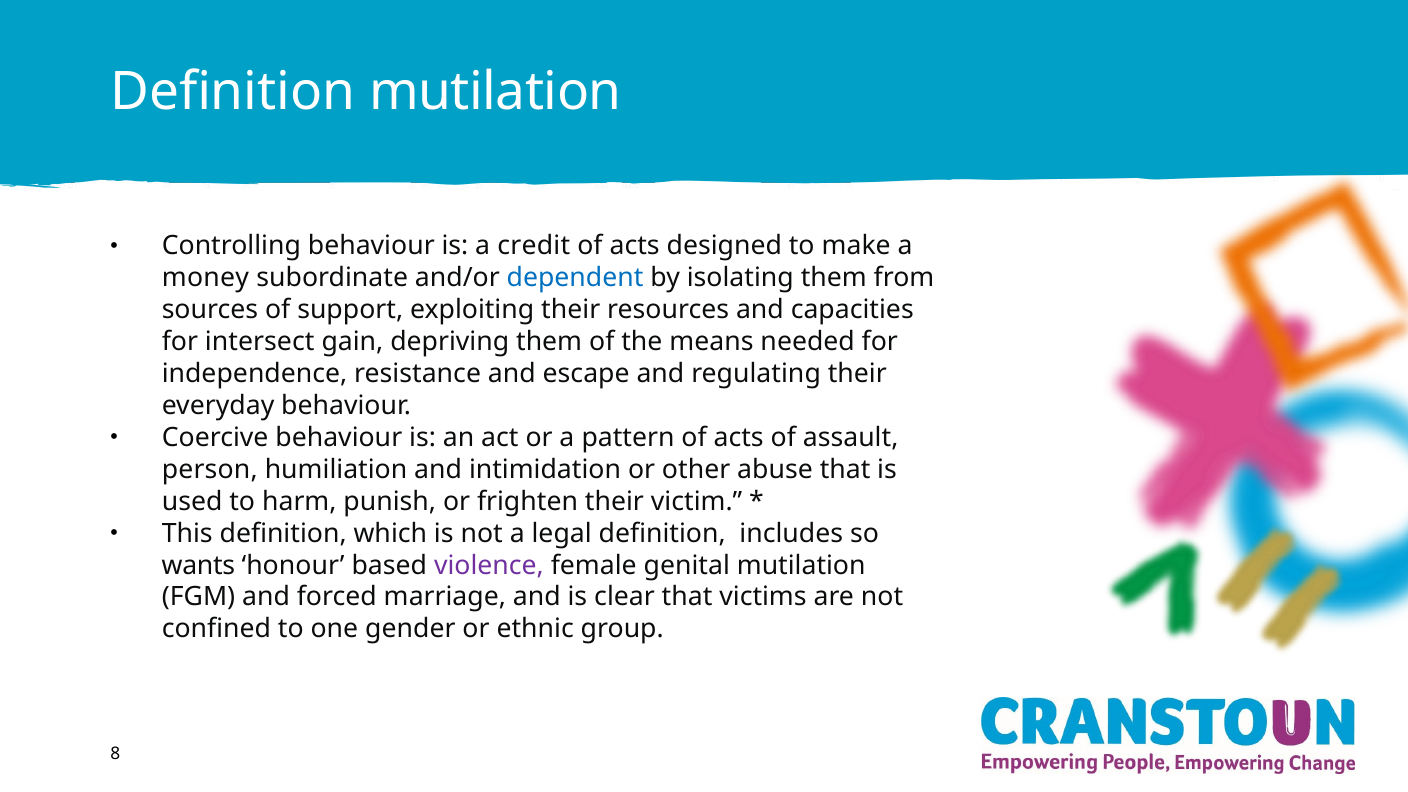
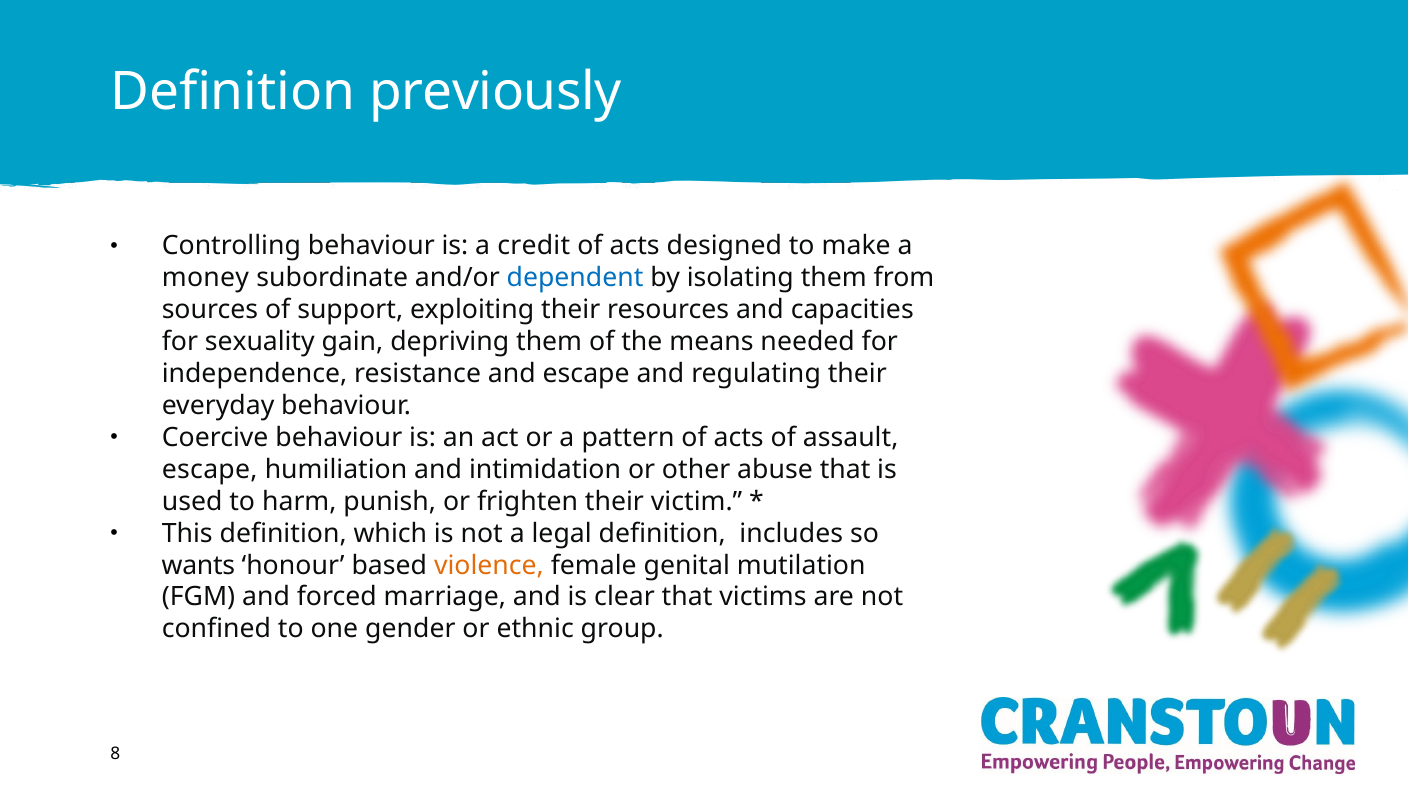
Definition mutilation: mutilation -> previously
intersect: intersect -> sexuality
person at (210, 469): person -> escape
violence colour: purple -> orange
